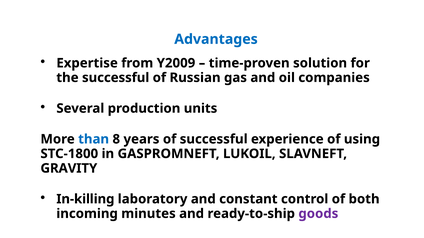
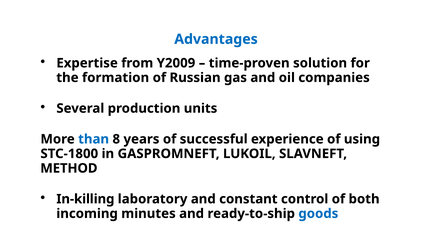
the successful: successful -> formation
GRAVITY: GRAVITY -> METHOD
goods colour: purple -> blue
